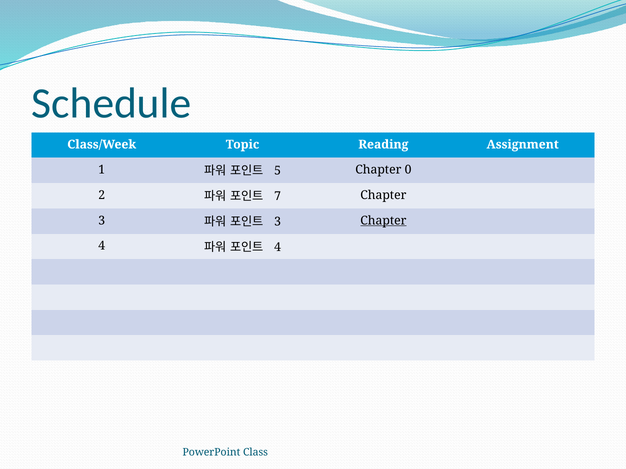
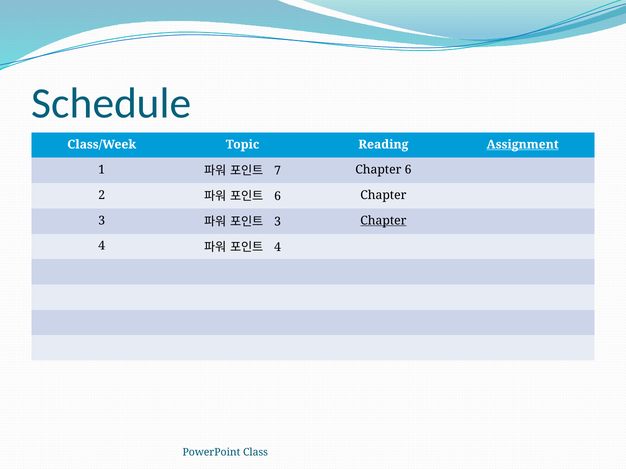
Assignment underline: none -> present
5: 5 -> 7
Chapter 0: 0 -> 6
7 at (278, 197): 7 -> 6
